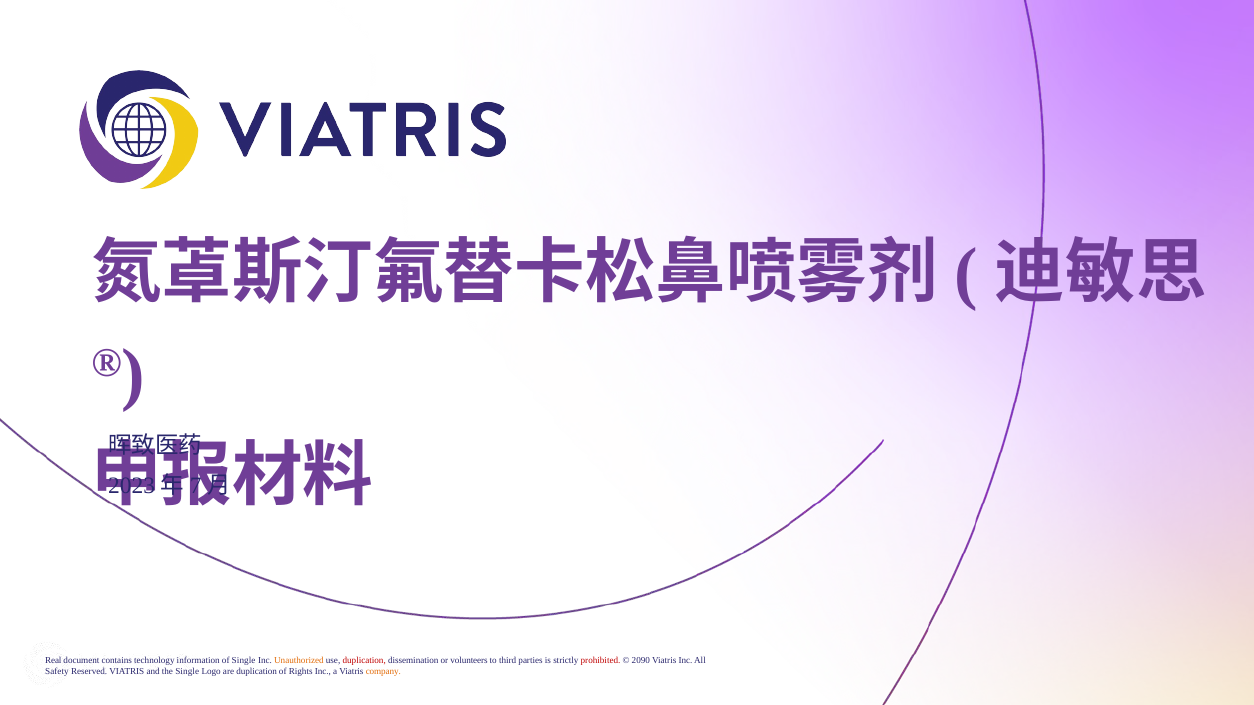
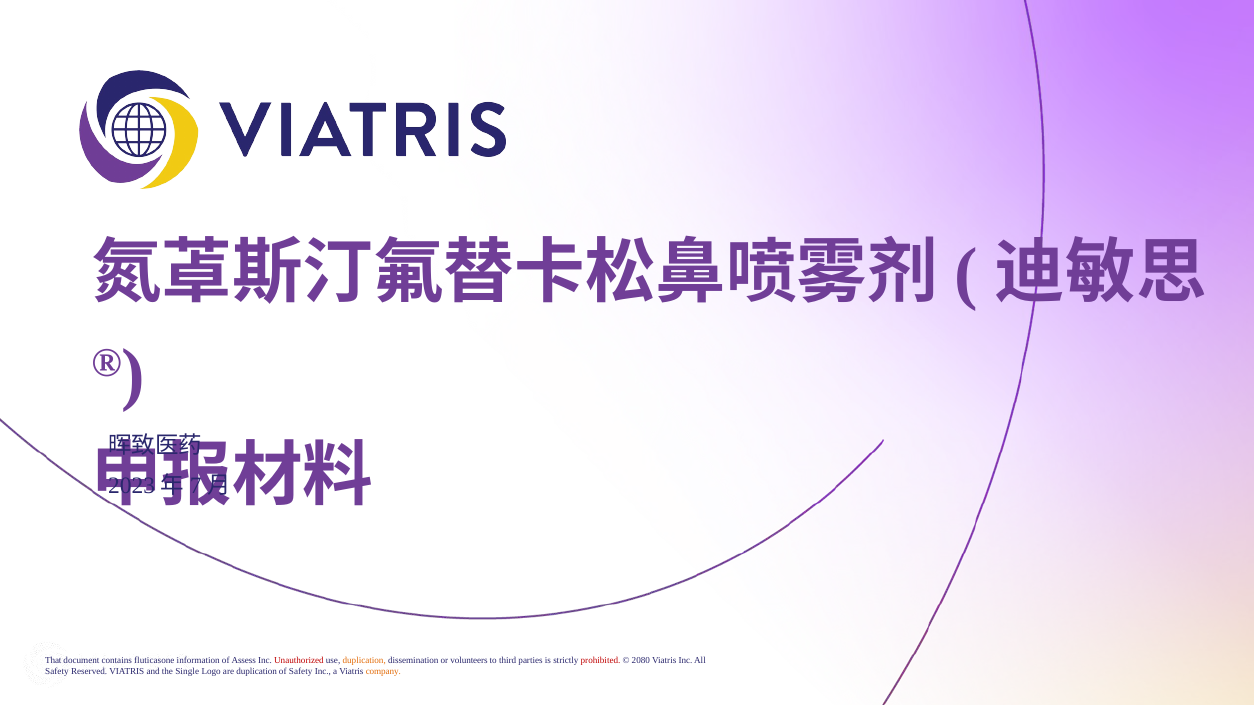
Real: Real -> That
technology: technology -> fluticasone
of Single: Single -> Assess
Unauthorized colour: orange -> red
duplication at (364, 661) colour: red -> orange
2090: 2090 -> 2080
of Rights: Rights -> Safety
